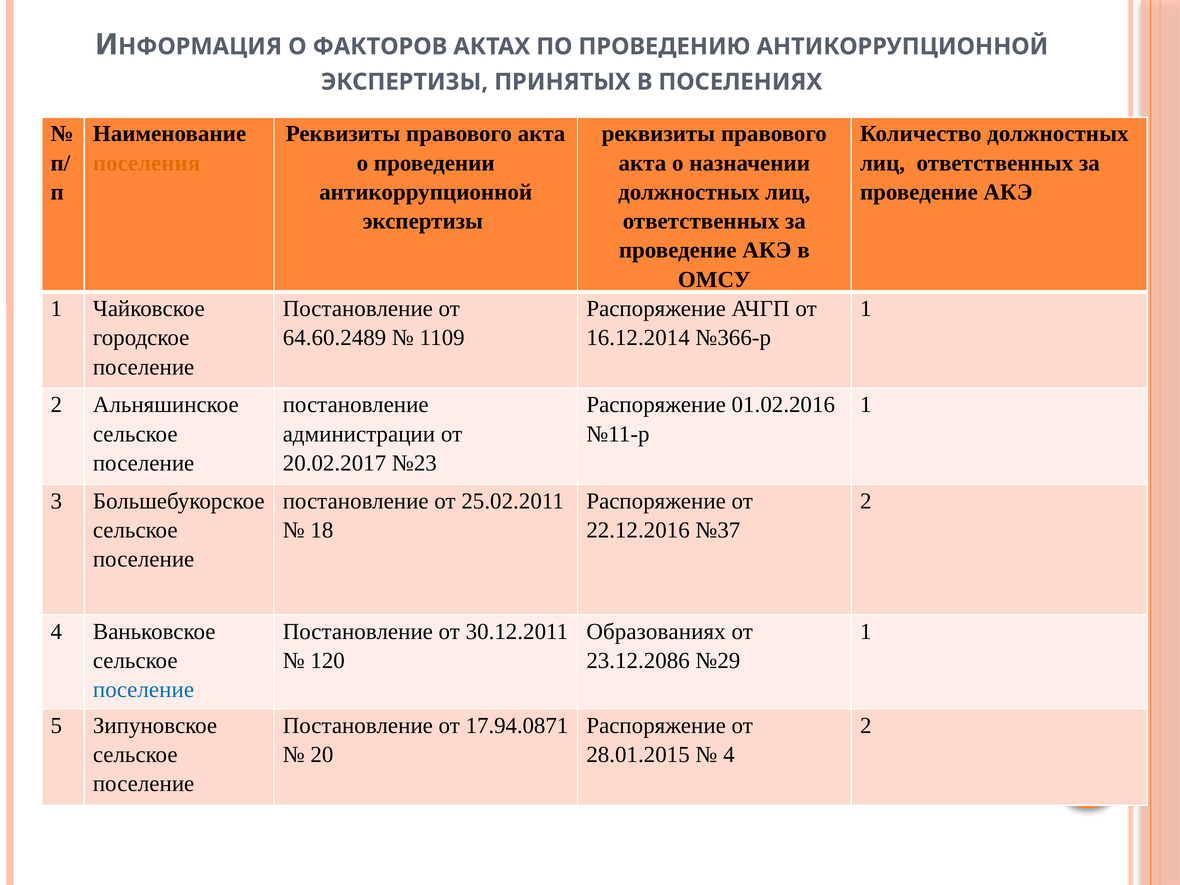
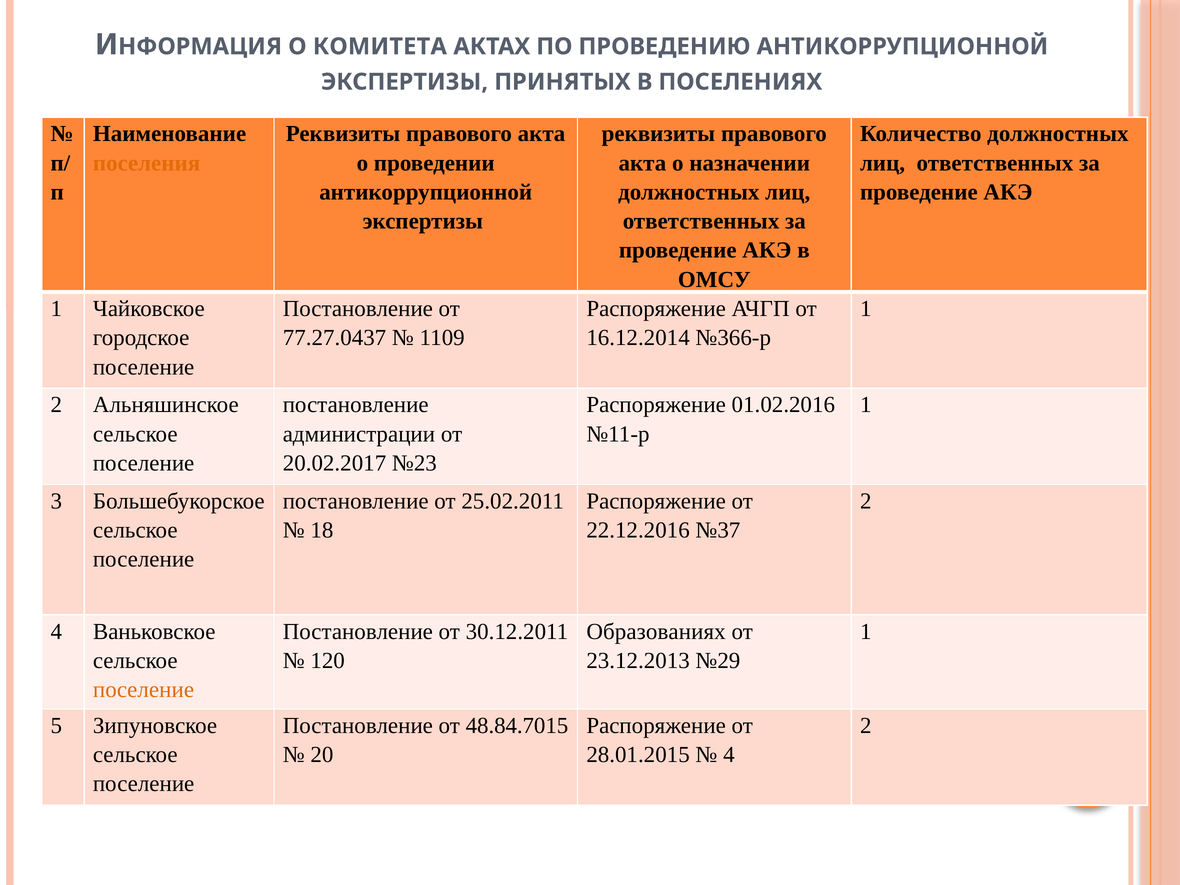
ФАКТОРОВ: ФАКТОРОВ -> КОМИТЕТА
64.60.2489: 64.60.2489 -> 77.27.0437
23.12.2086: 23.12.2086 -> 23.12.2013
поселение at (144, 690) colour: blue -> orange
17.94.0871: 17.94.0871 -> 48.84.7015
